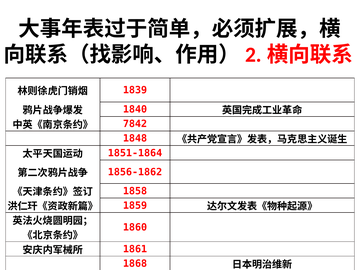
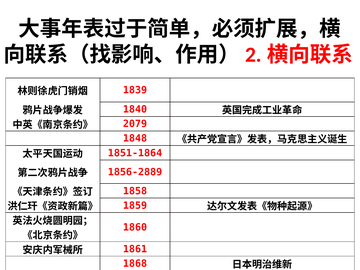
7842: 7842 -> 2079
1856-1862: 1856-1862 -> 1856-2889
